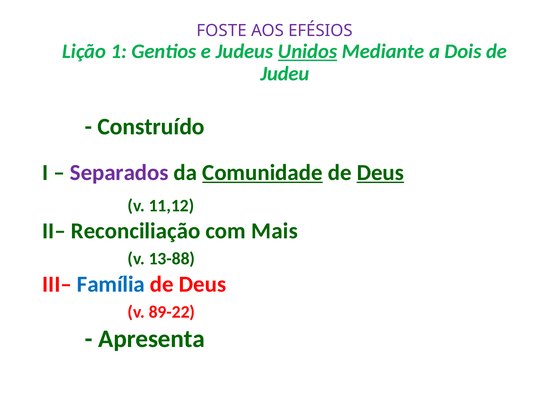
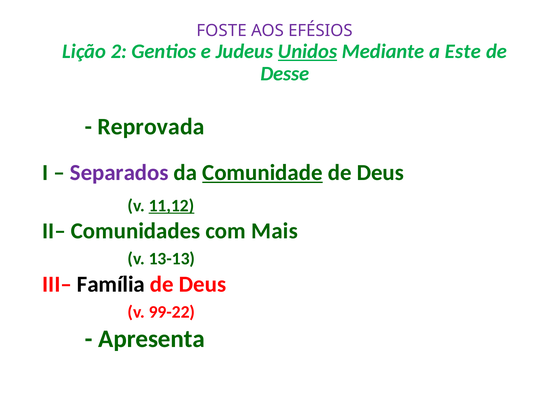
1: 1 -> 2
Dois: Dois -> Este
Judeu: Judeu -> Desse
Construído: Construído -> Reprovada
Deus at (380, 172) underline: present -> none
11,12 underline: none -> present
Reconciliação: Reconciliação -> Comunidades
13-88: 13-88 -> 13-13
Família colour: blue -> black
89-22: 89-22 -> 99-22
